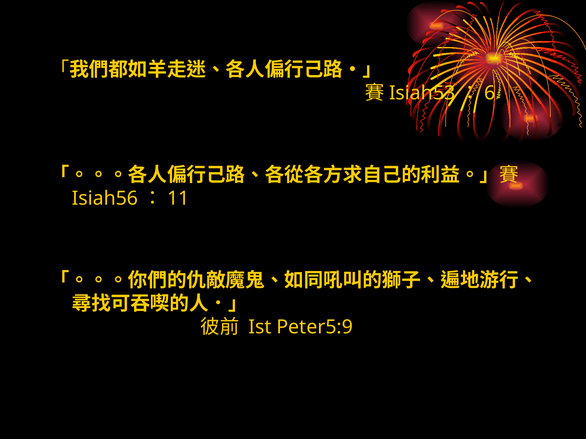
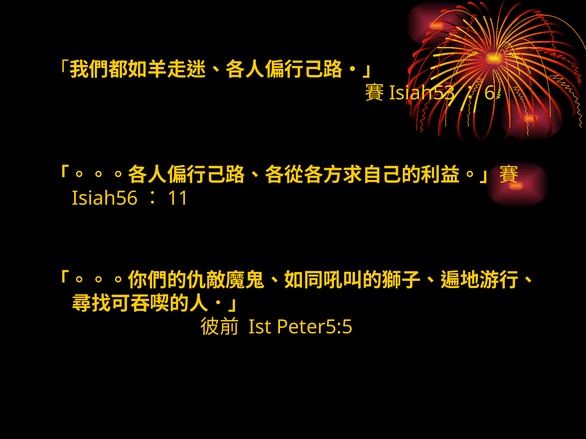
Peter5:9: Peter5:9 -> Peter5:5
